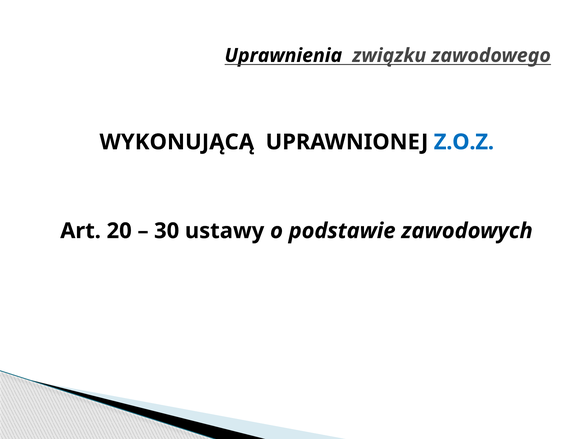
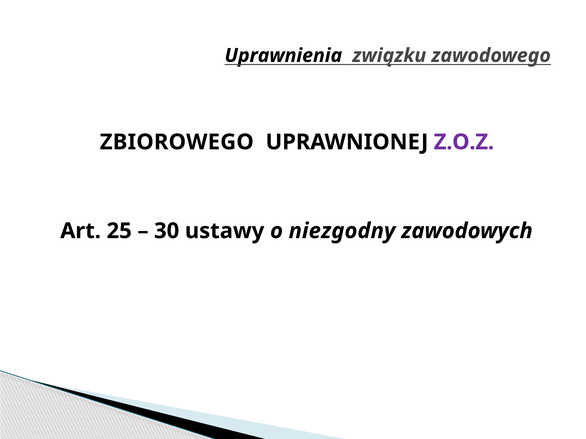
WYKONUJĄCĄ: WYKONUJĄCĄ -> ZBIOROWEGO
Z.O.Z colour: blue -> purple
20: 20 -> 25
podstawie: podstawie -> niezgodny
